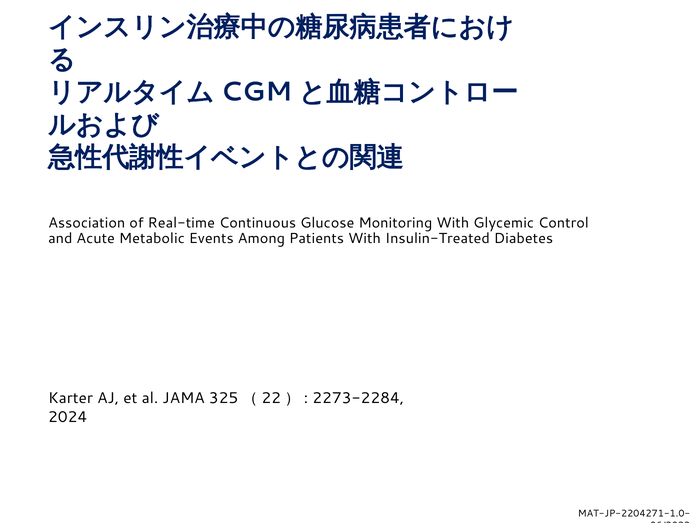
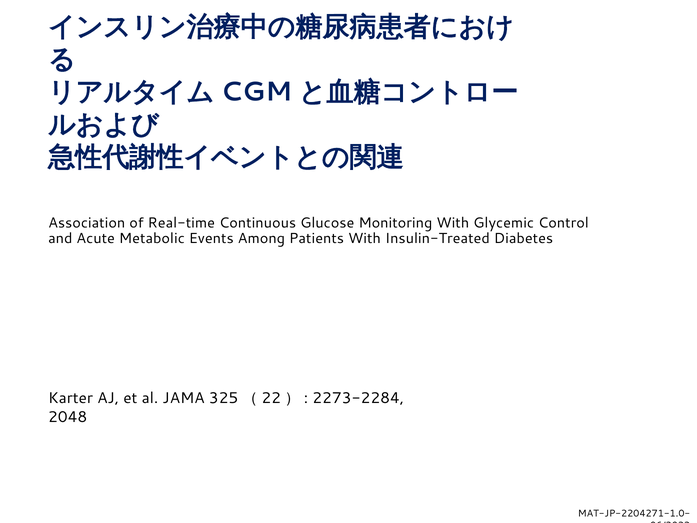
2024: 2024 -> 2048
